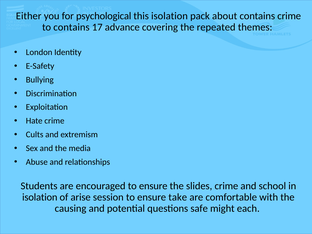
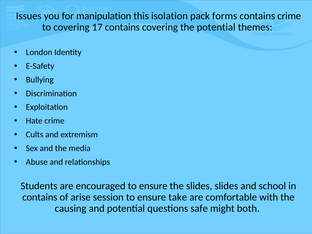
Either: Either -> Issues
psychological: psychological -> manipulation
about: about -> forms
to contains: contains -> covering
17 advance: advance -> contains
the repeated: repeated -> potential
slides crime: crime -> slides
isolation at (40, 197): isolation -> contains
each: each -> both
